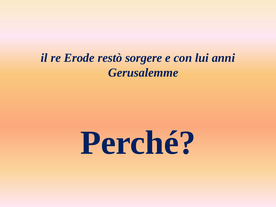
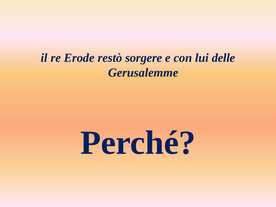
anni: anni -> delle
